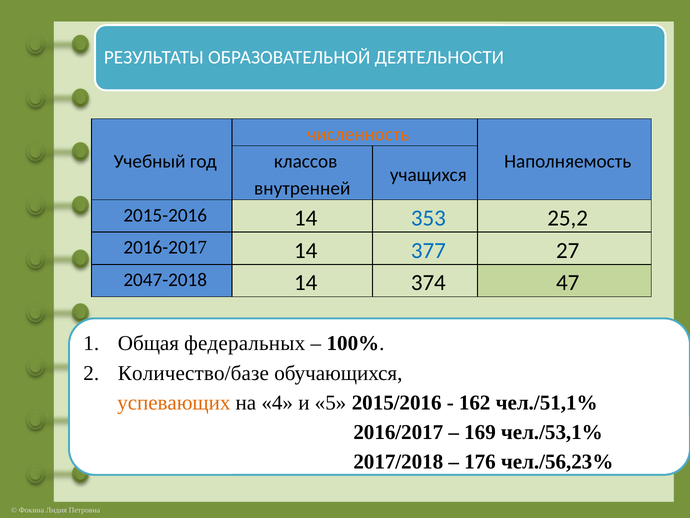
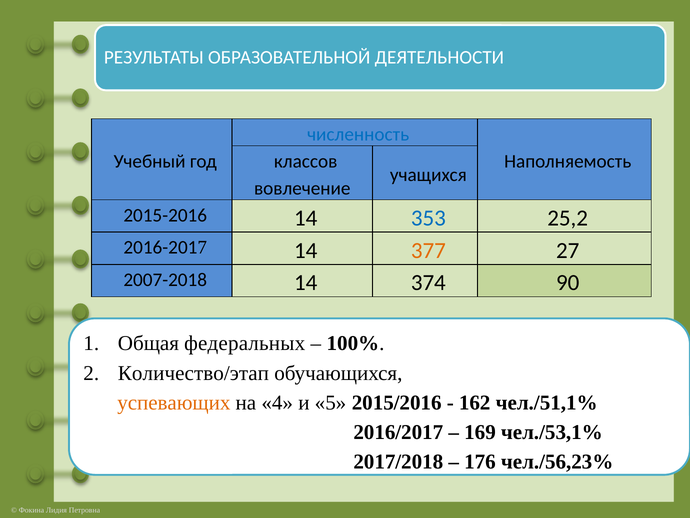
численность colour: orange -> blue
внутренней: внутренней -> вовлечение
377 colour: blue -> orange
2047-2018: 2047-2018 -> 2007-2018
47: 47 -> 90
Количество/базе: Количество/базе -> Количество/этап
